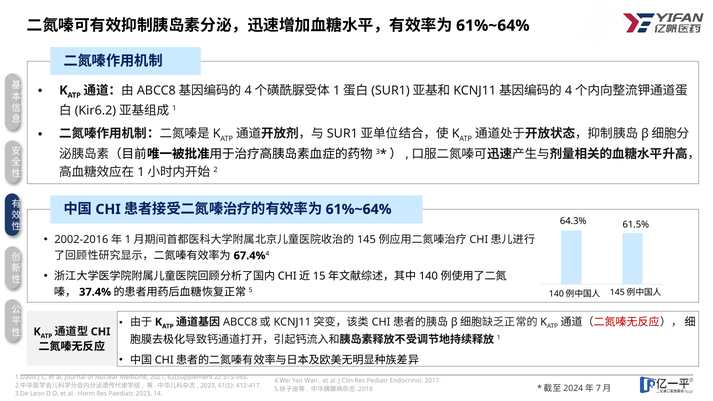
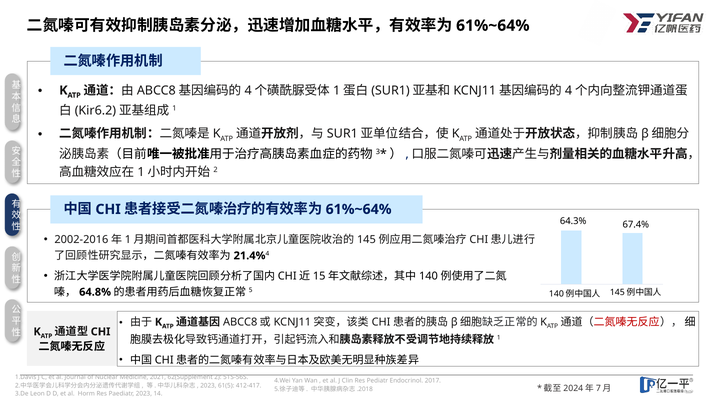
61.5%: 61.5% -> 67.4%
67.4%: 67.4% -> 21.4%
37.4%: 37.4% -> 64.8%
